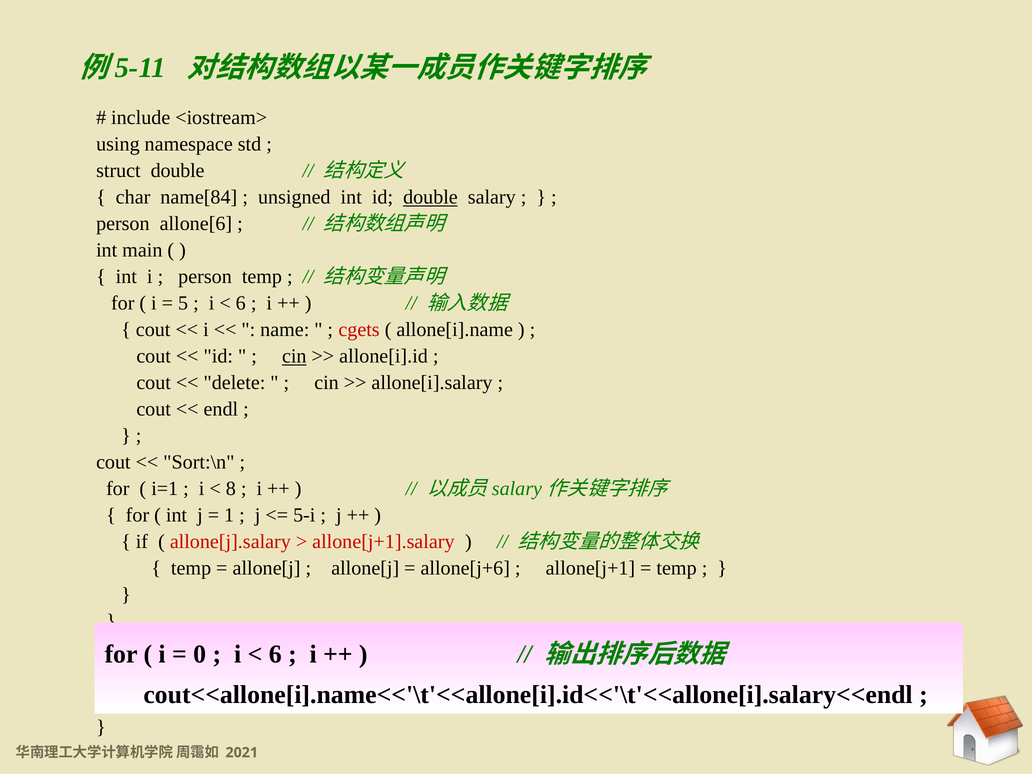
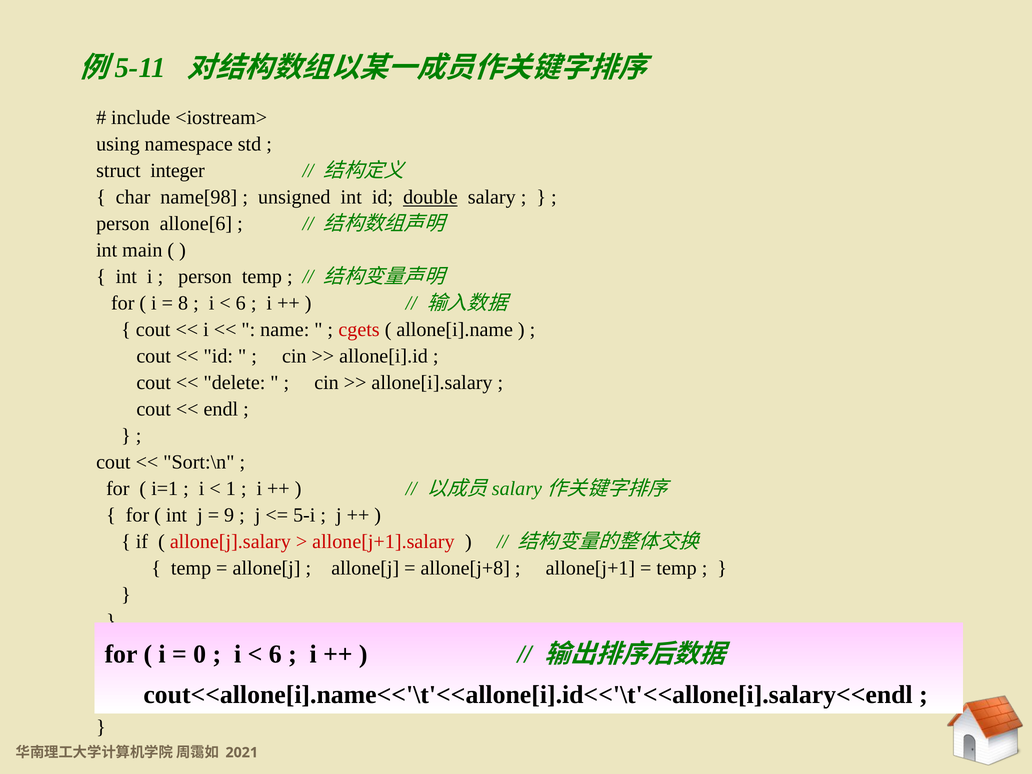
struct double: double -> integer
name[84: name[84 -> name[98
5: 5 -> 8
cin at (294, 356) underline: present -> none
8: 8 -> 1
1: 1 -> 9
allone[j+6: allone[j+6 -> allone[j+8
